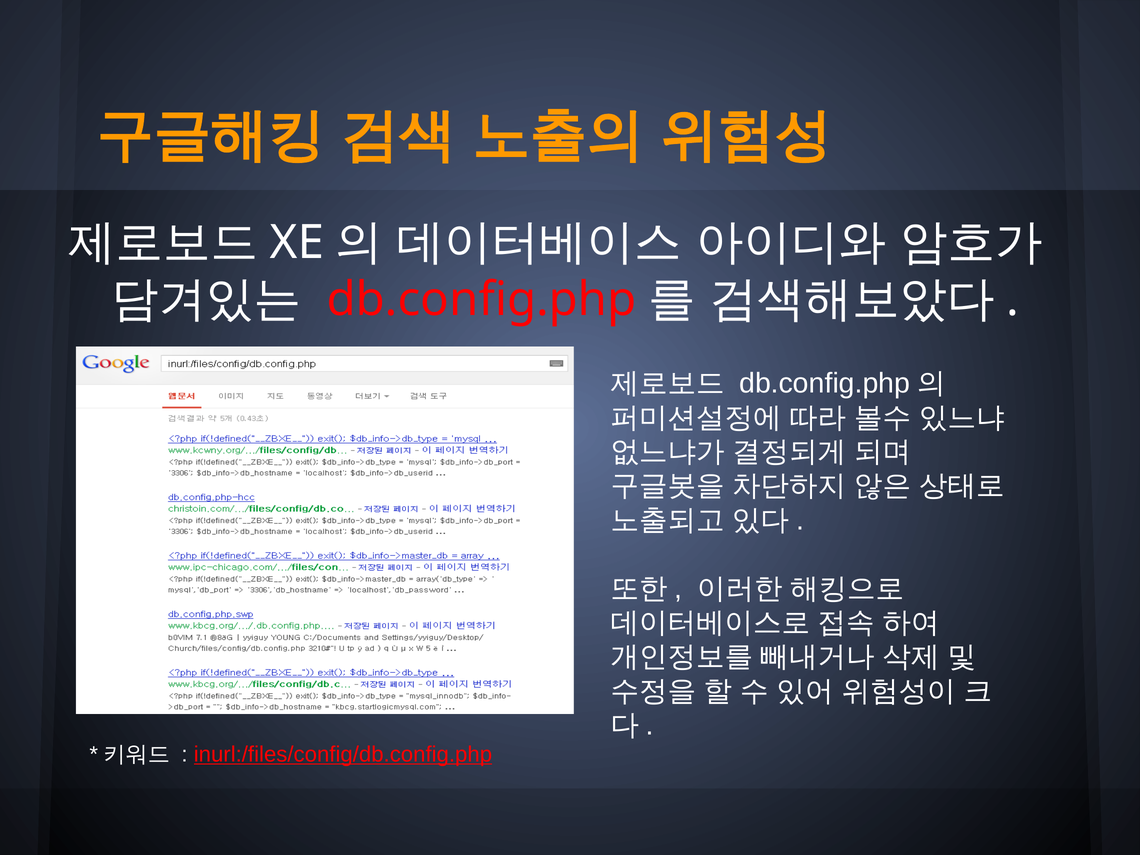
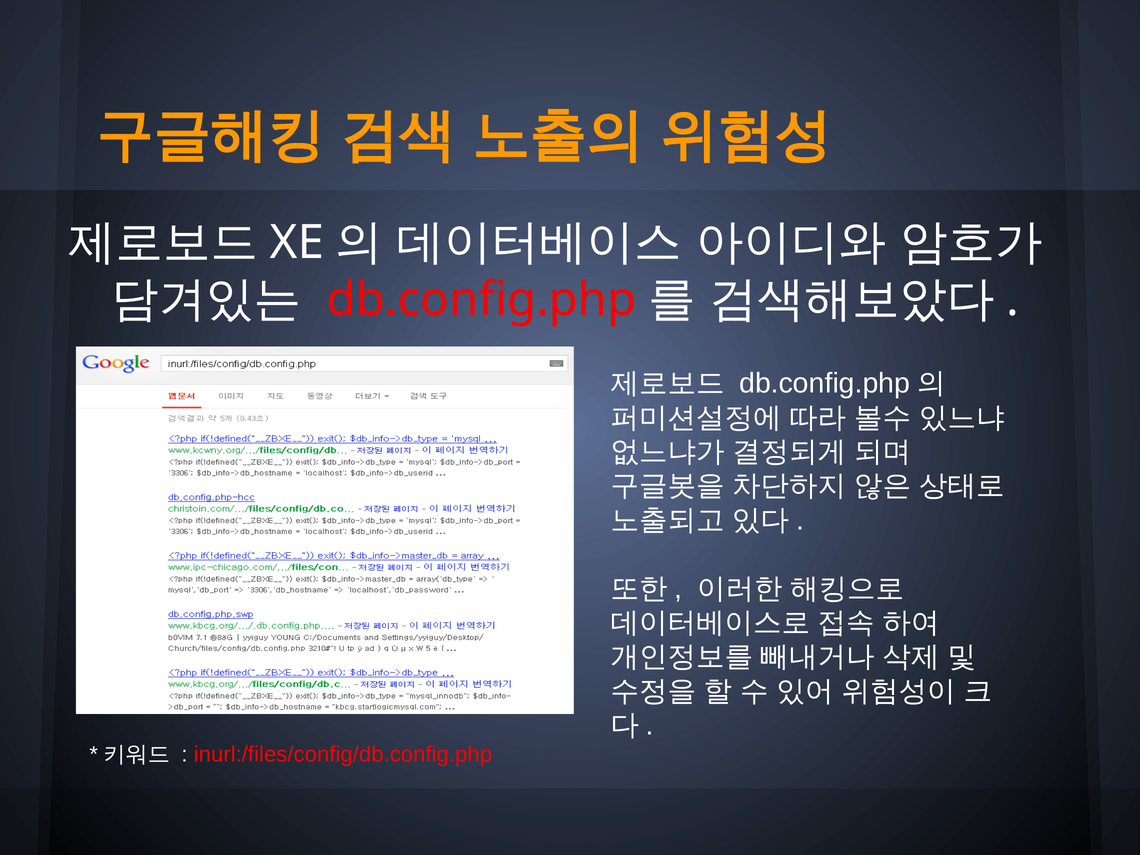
inurl:/files/config/db.config.php underline: present -> none
